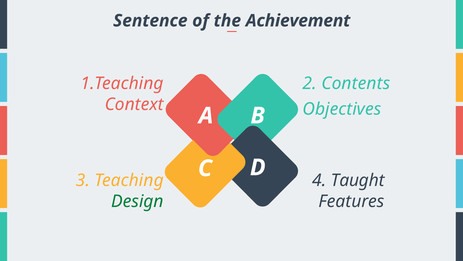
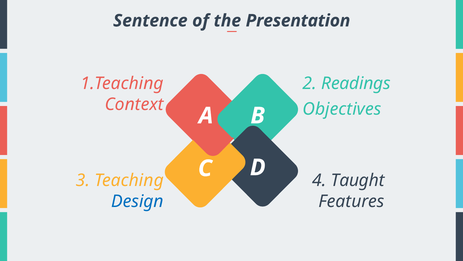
Achievement: Achievement -> Presentation
Contents: Contents -> Readings
Design colour: green -> blue
